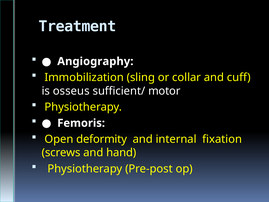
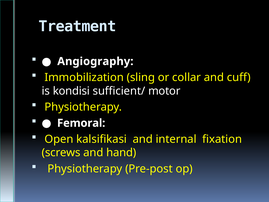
osseus: osseus -> kondisi
Femoris: Femoris -> Femoral
deformity: deformity -> kalsifikasi
